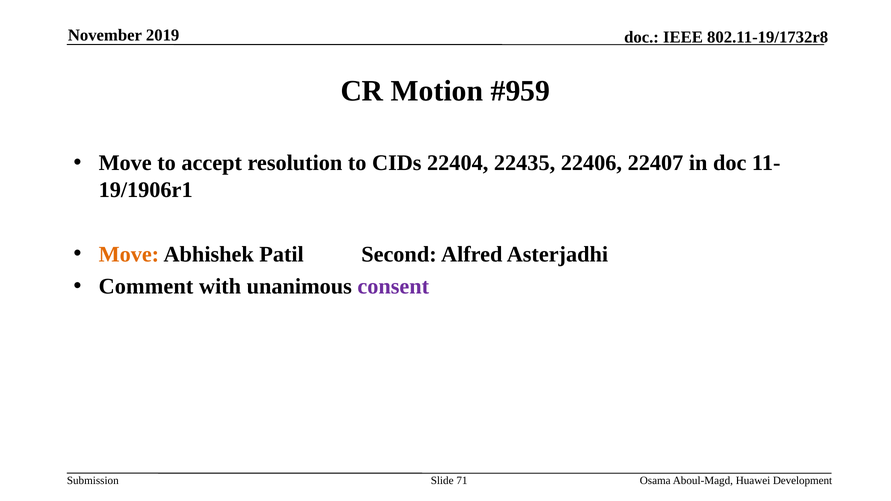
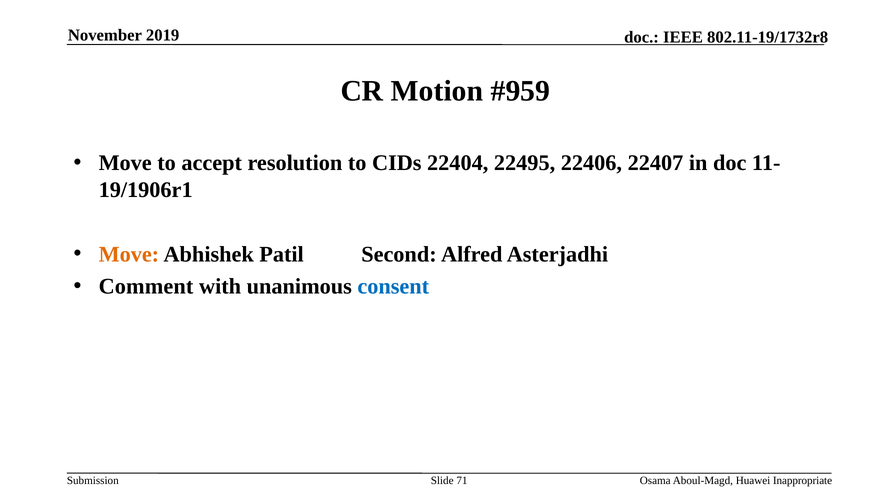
22435: 22435 -> 22495
consent colour: purple -> blue
Development: Development -> Inappropriate
